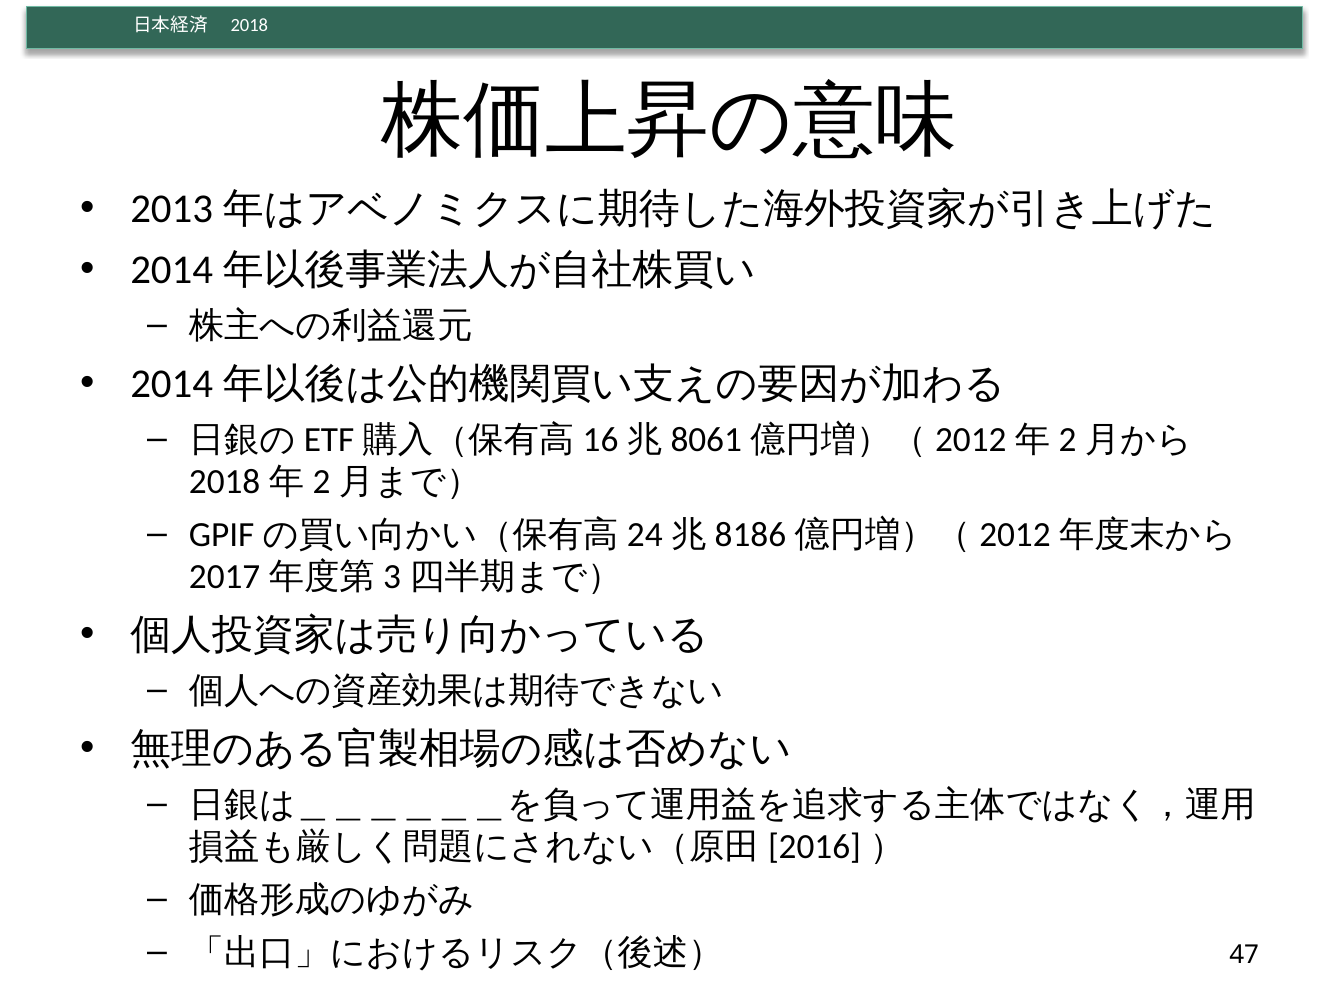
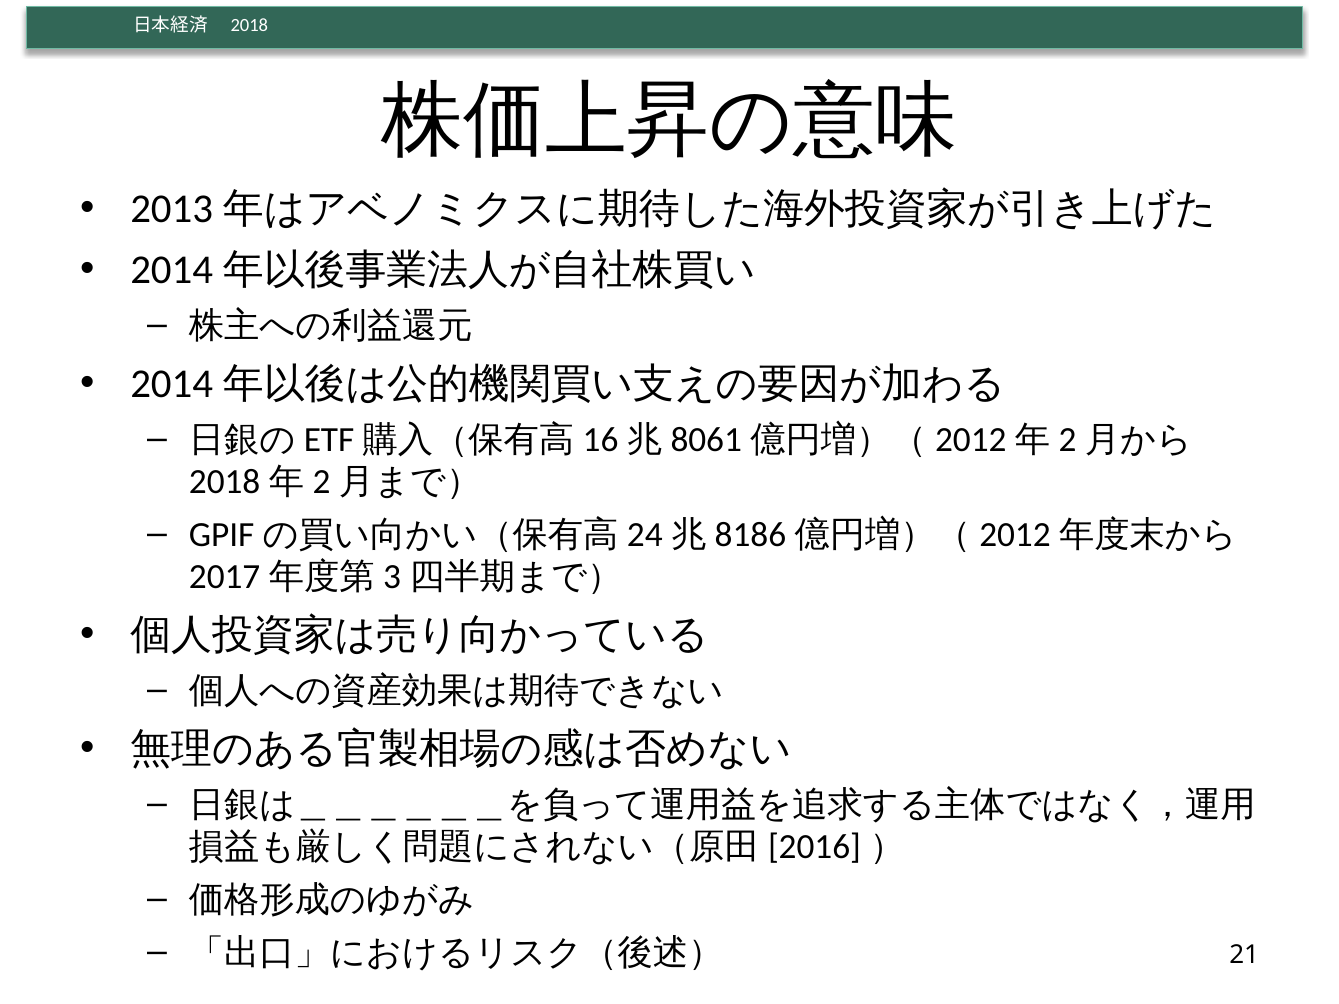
47: 47 -> 21
